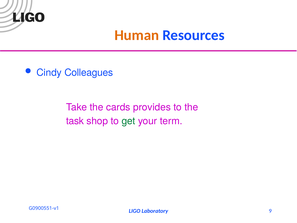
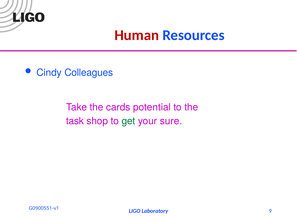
Human colour: orange -> red
provides: provides -> potential
term: term -> sure
